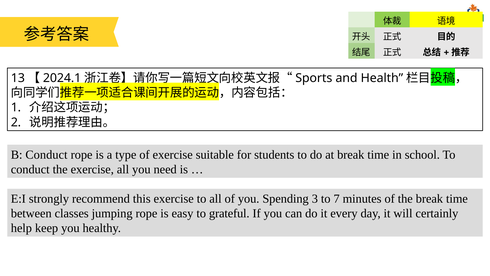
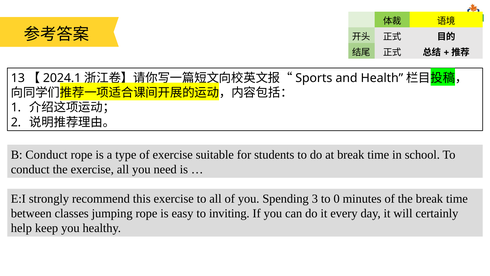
7: 7 -> 0
grateful: grateful -> inviting
